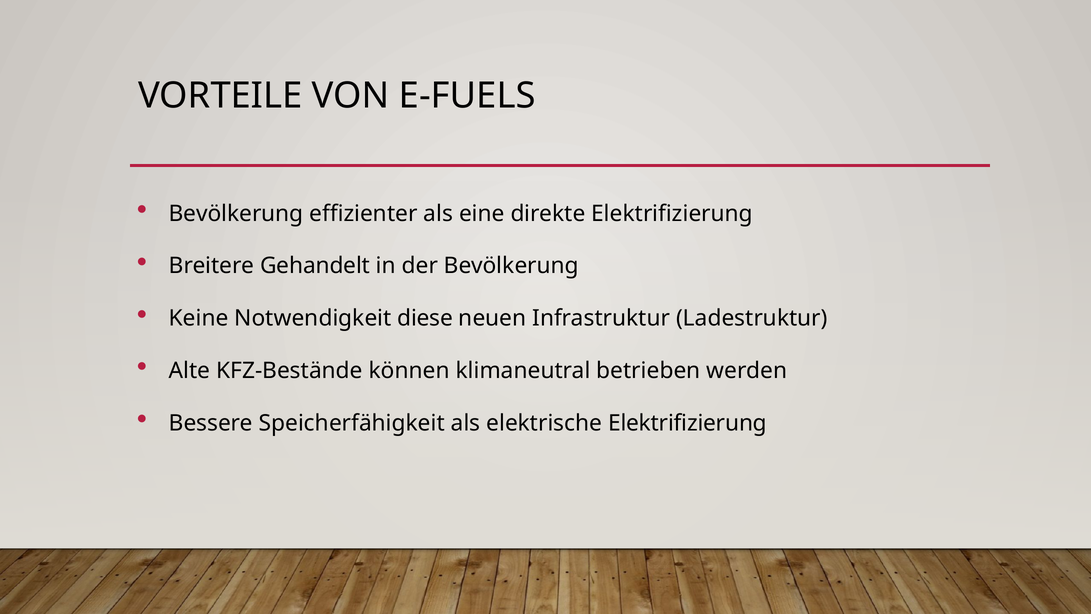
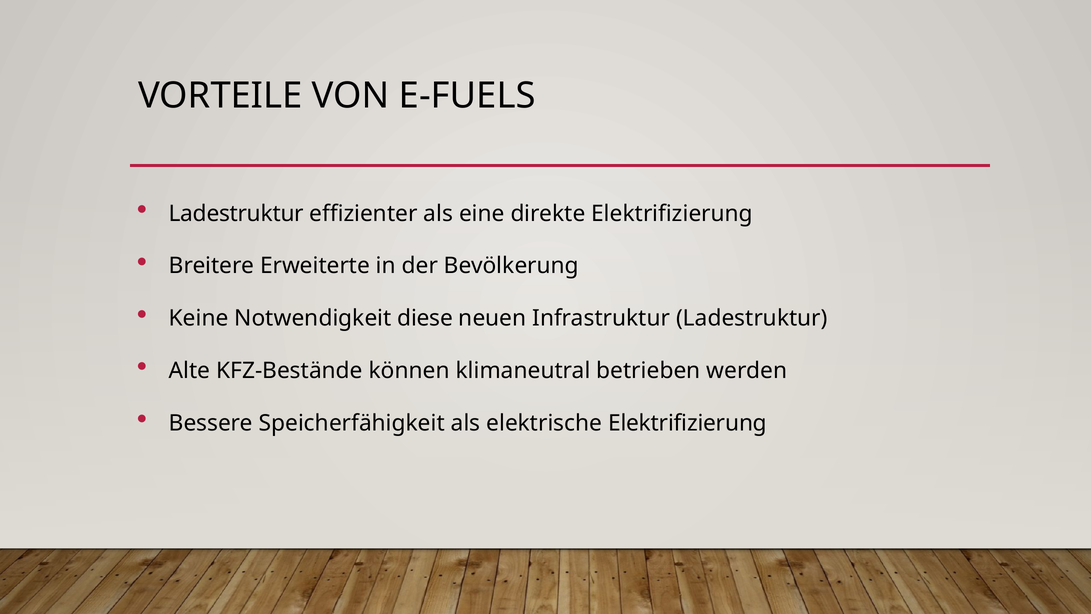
Bevölkerung at (236, 213): Bevölkerung -> Ladestruktur
Gehandelt: Gehandelt -> Erweiterte
